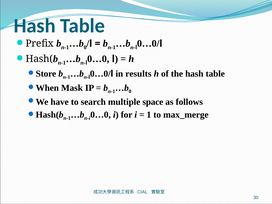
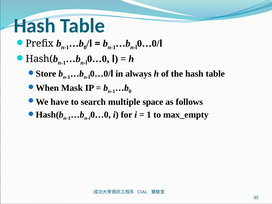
results: results -> always
max_merge: max_merge -> max_empty
